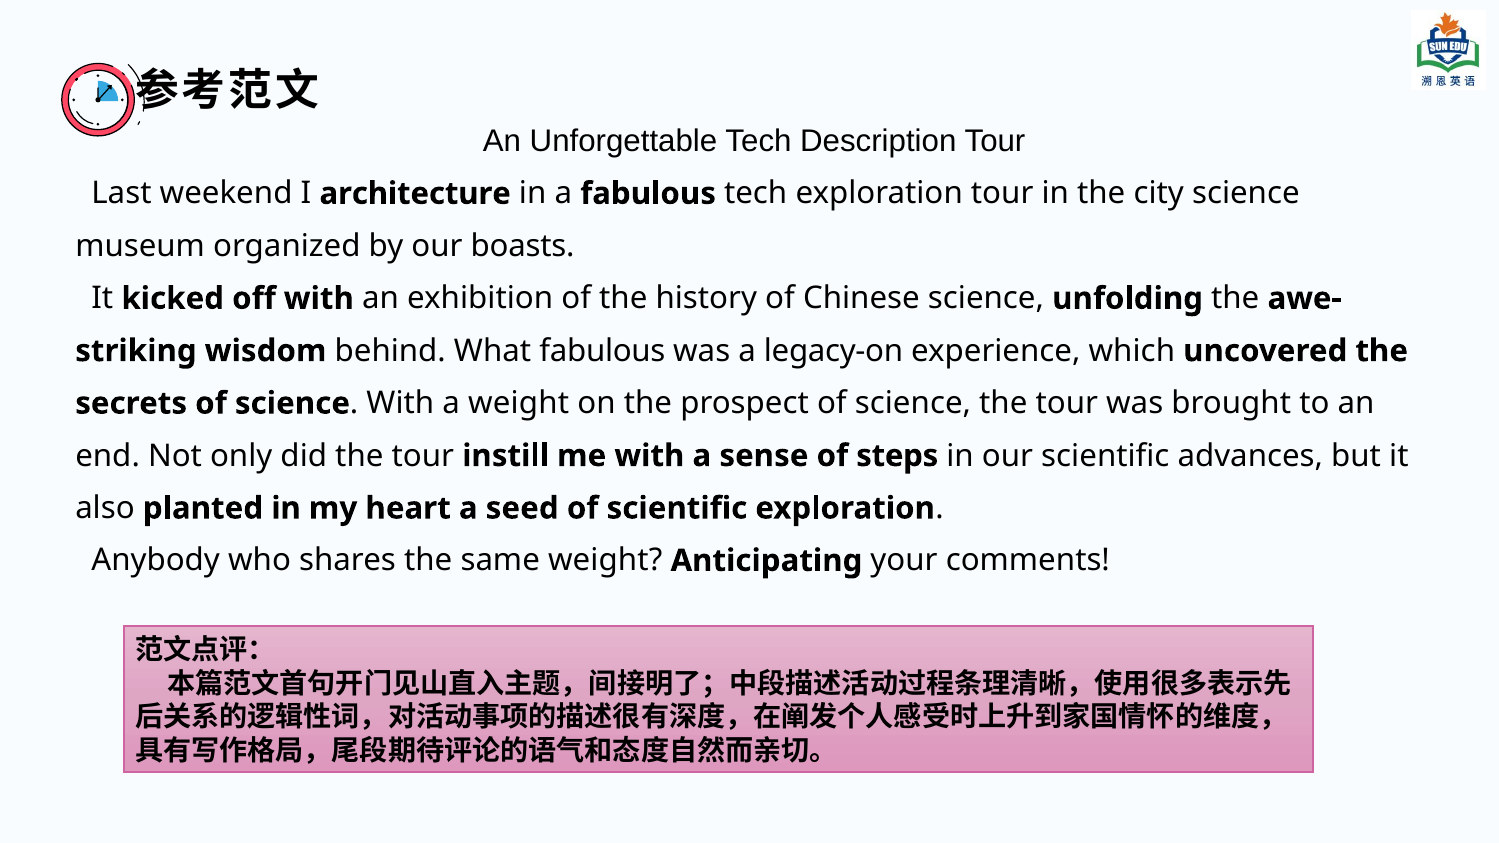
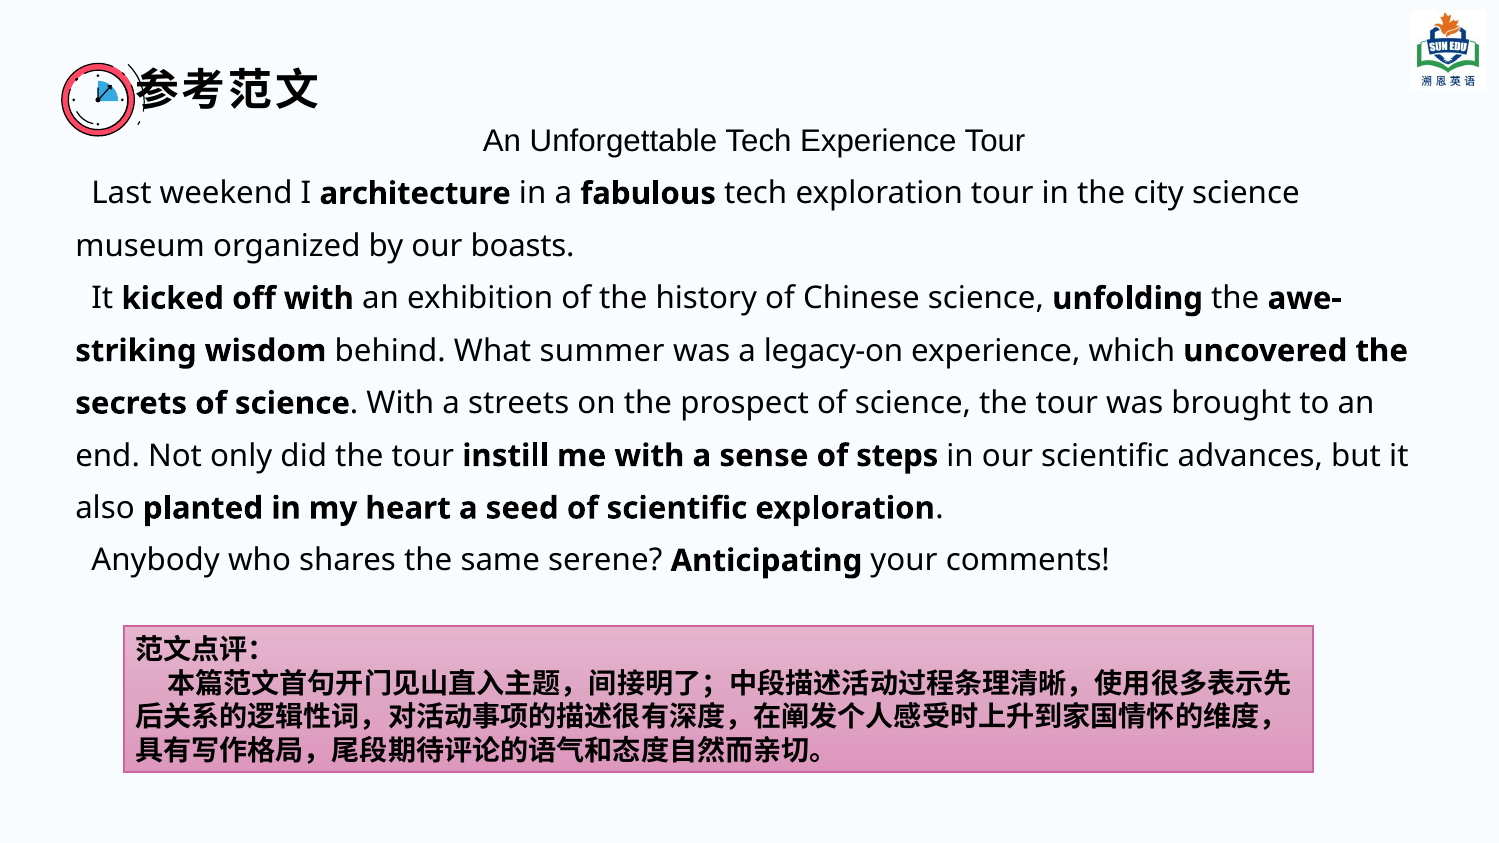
Tech Description: Description -> Experience
What fabulous: fabulous -> summer
a weight: weight -> streets
same weight: weight -> serene
